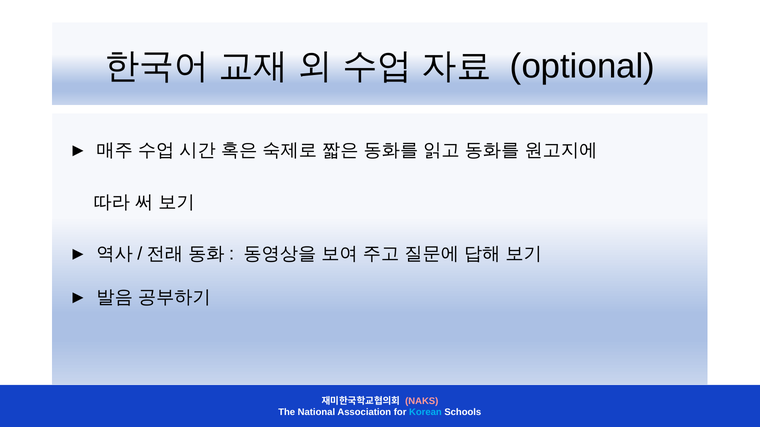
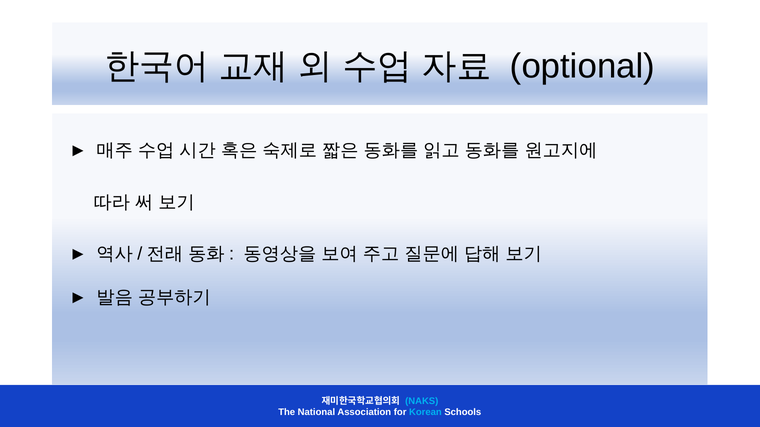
NAKS colour: pink -> light blue
